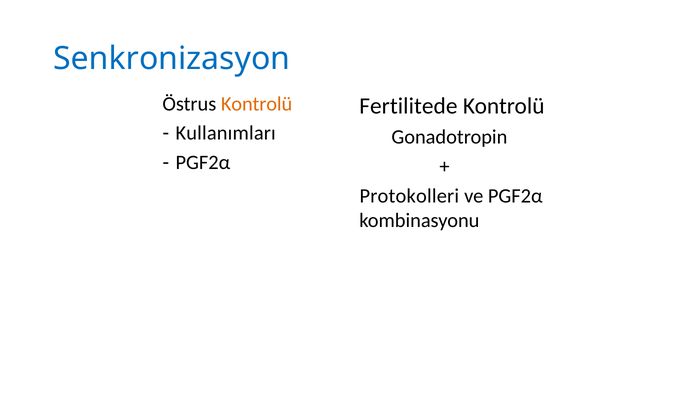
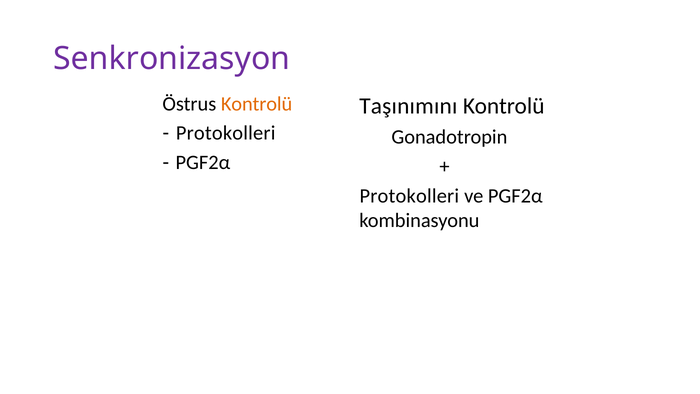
Senkronizasyon colour: blue -> purple
Fertilitede: Fertilitede -> Taşınımını
Kullanımları at (226, 133): Kullanımları -> Protokolleri
